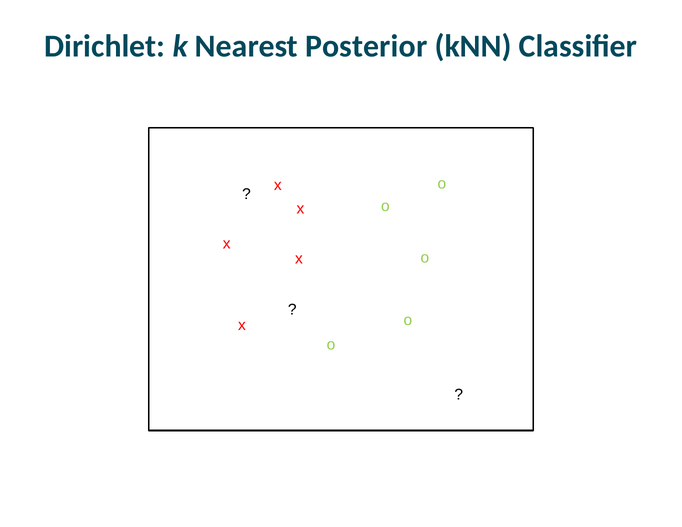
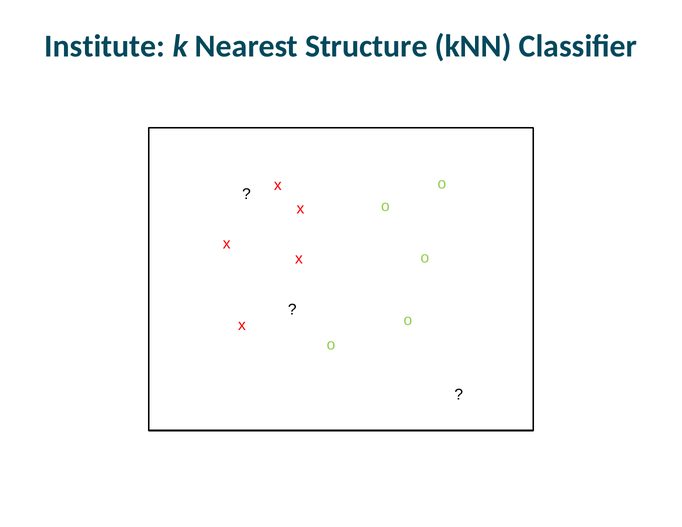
Dirichlet: Dirichlet -> Institute
Posterior: Posterior -> Structure
